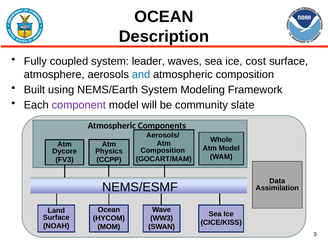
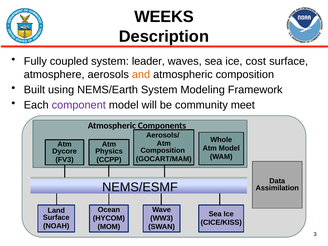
OCEAN at (164, 17): OCEAN -> WEEKS
and colour: blue -> orange
slate: slate -> meet
